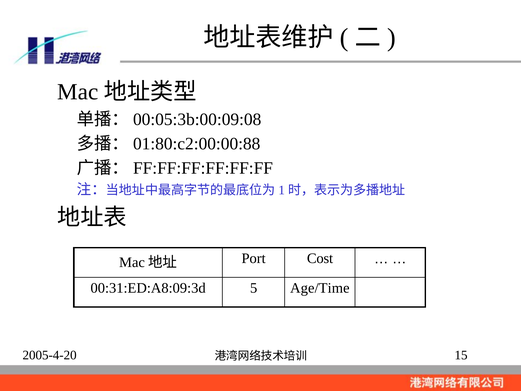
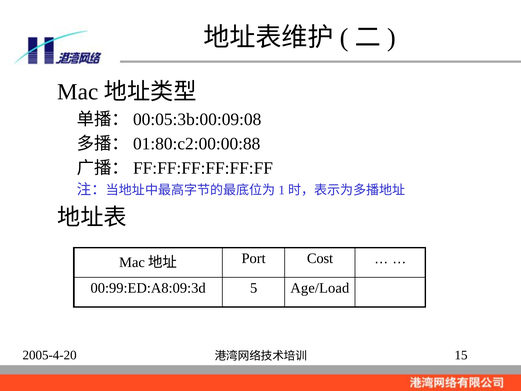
00:31:ED:A8:09:3d: 00:31:ED:A8:09:3d -> 00:99:ED:A8:09:3d
Age/Time: Age/Time -> Age/Load
